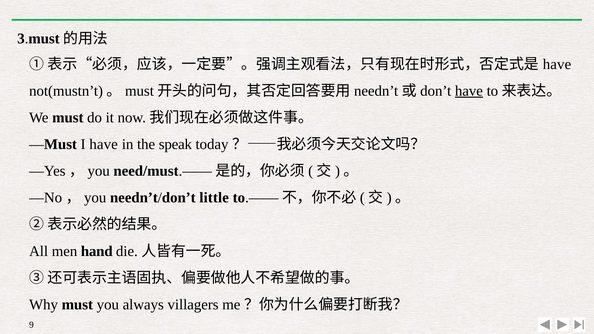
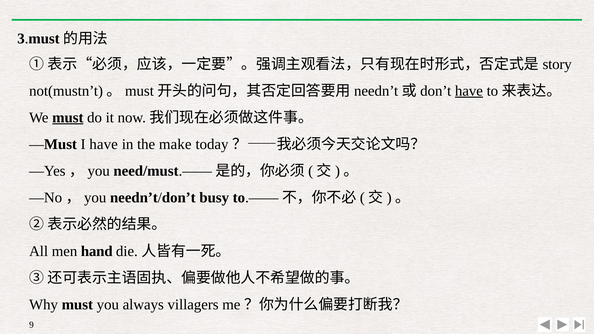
have at (557, 64): have -> story
must at (68, 118) underline: none -> present
speak: speak -> make
little: little -> busy
